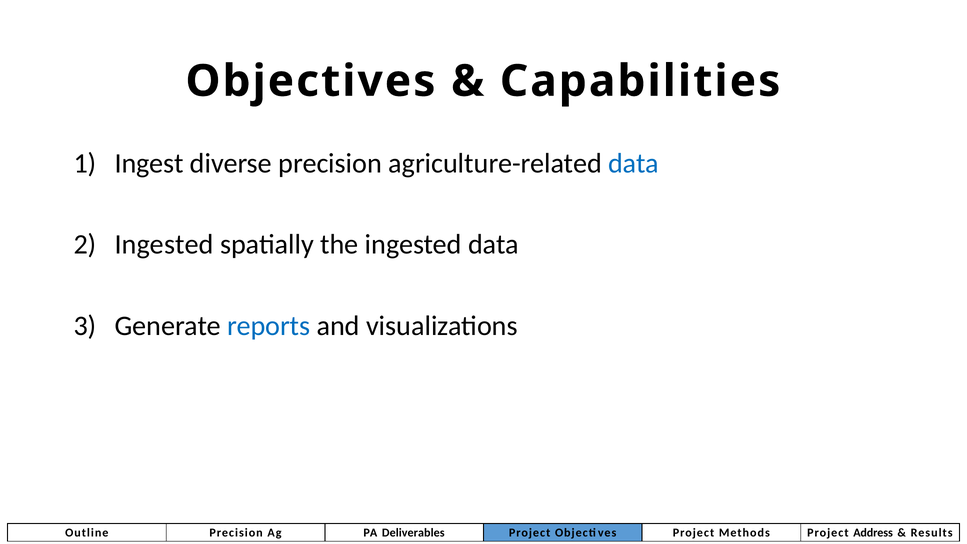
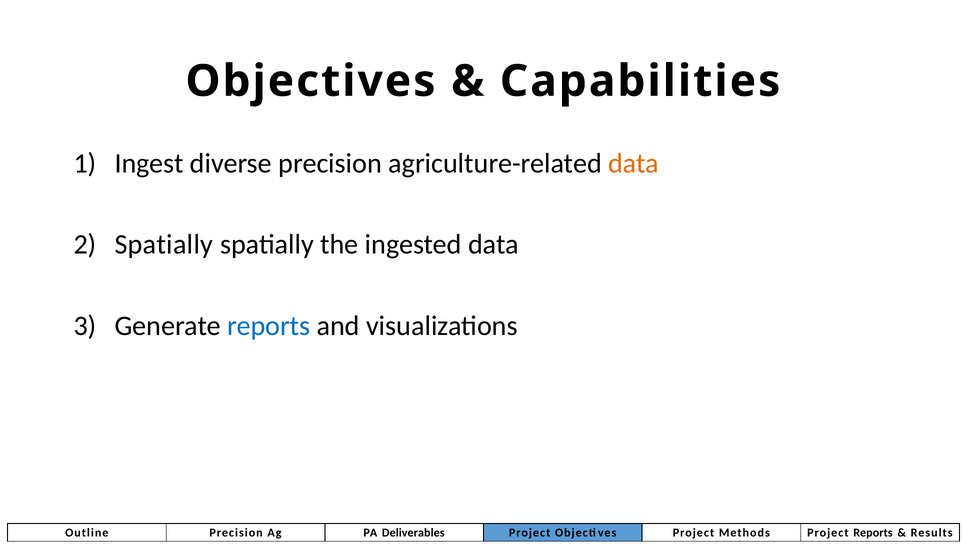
data at (634, 163) colour: blue -> orange
Ingested at (164, 245): Ingested -> Spatially
Project Address: Address -> Reports
